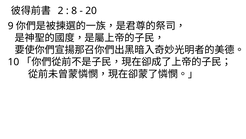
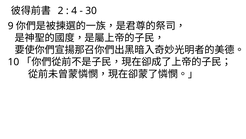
8: 8 -> 4
20: 20 -> 30
